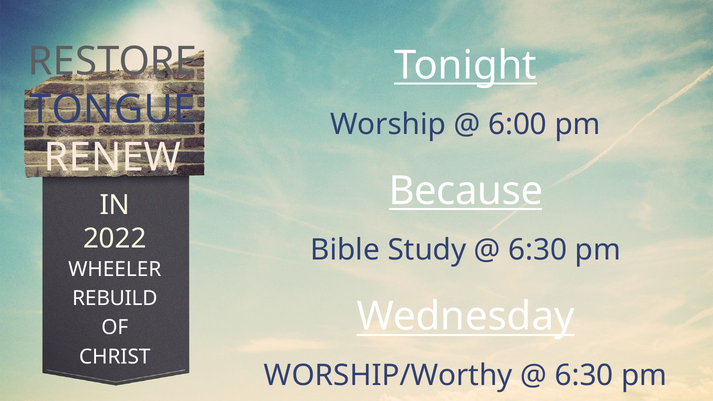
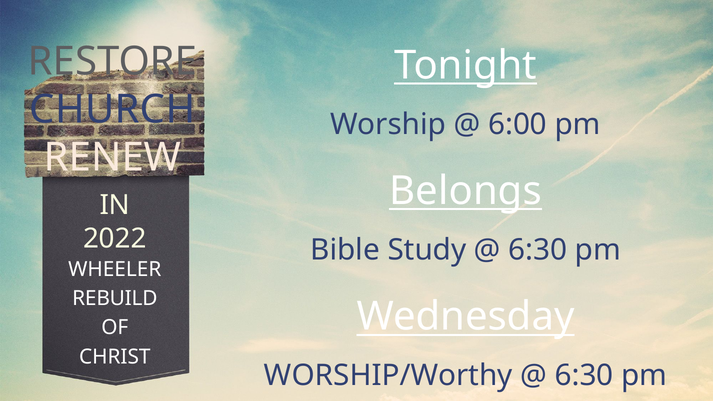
TONGUE: TONGUE -> CHURCH
Because: Because -> Belongs
